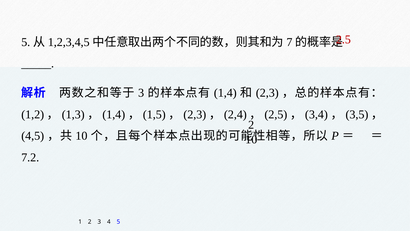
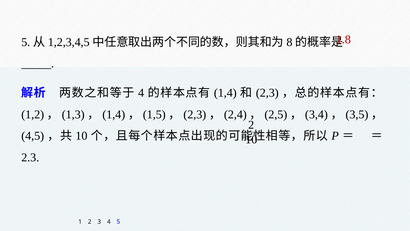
2.5: 2.5 -> 1.8
7: 7 -> 8
3 at (141, 93): 3 -> 4
7.2: 7.2 -> 2.3
